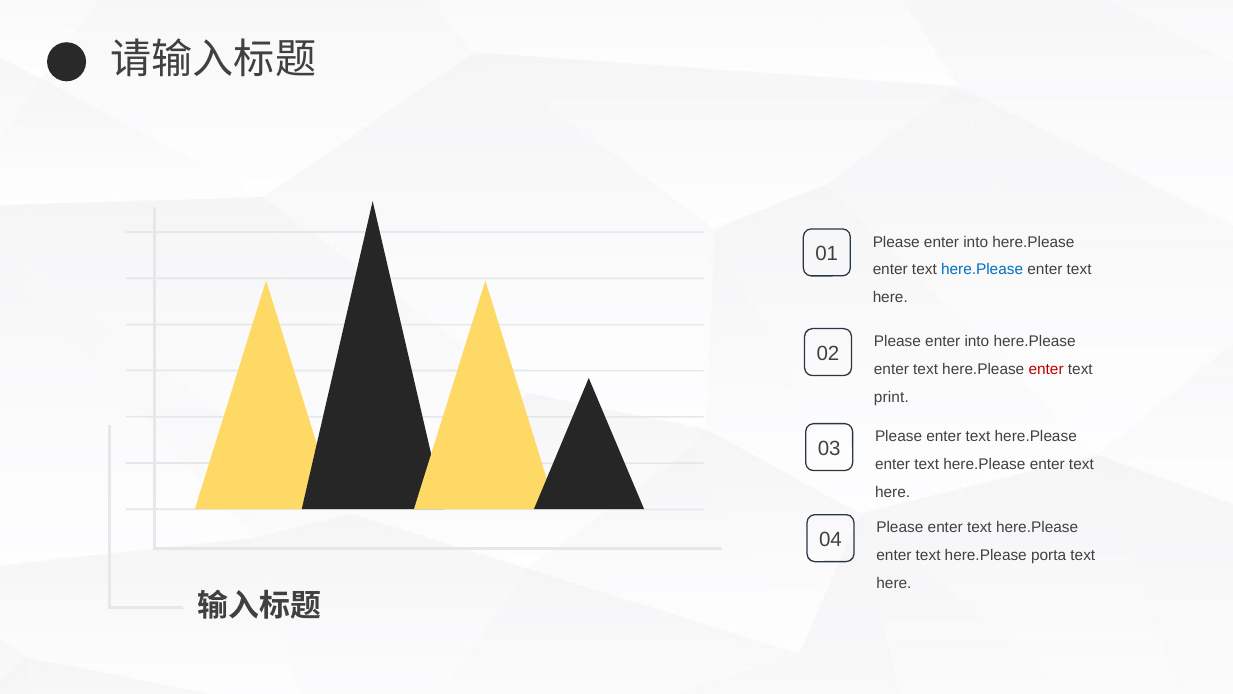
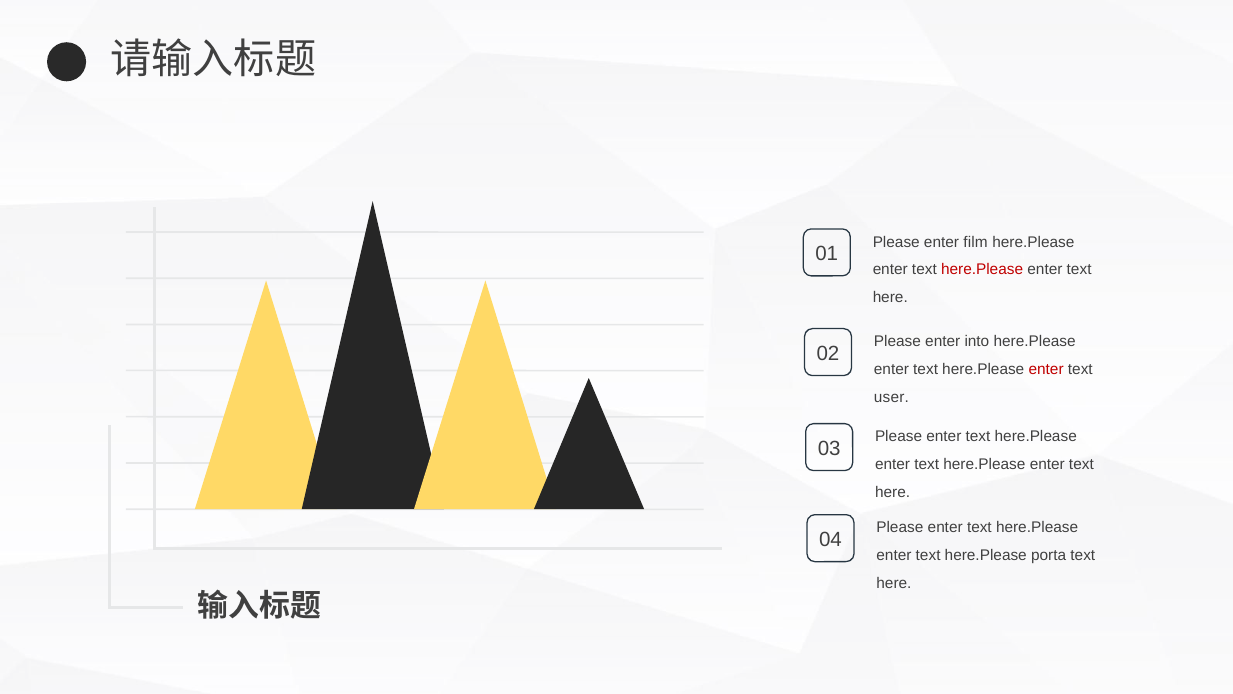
into at (976, 242): into -> film
here.Please at (982, 270) colour: blue -> red
print: print -> user
